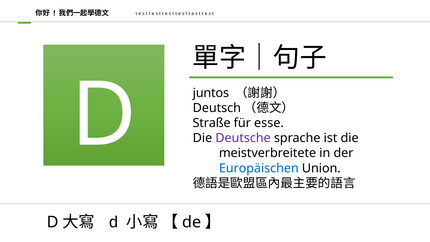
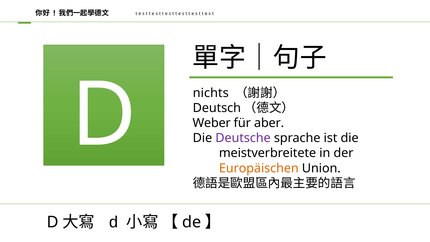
juntos: juntos -> nichts
Straße: Straße -> Weber
esse: esse -> aber
Europäischen colour: blue -> orange
